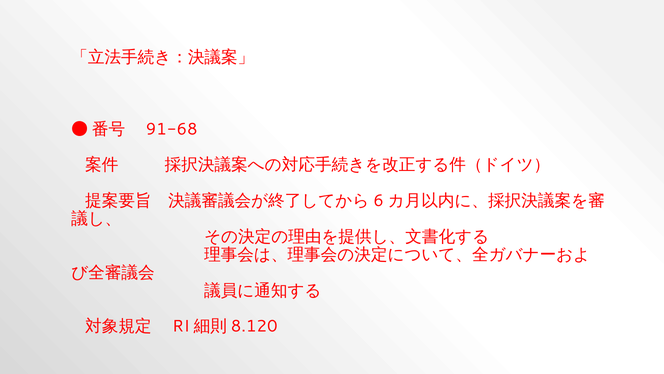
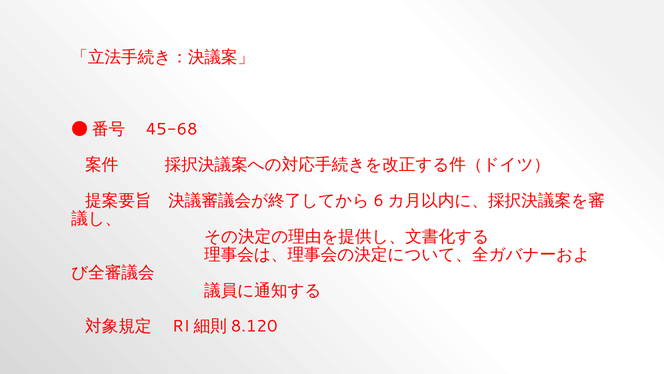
91-68: 91-68 -> 45-68
